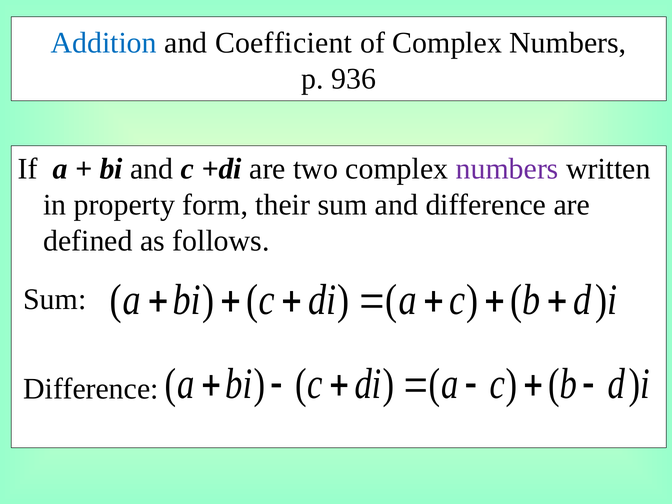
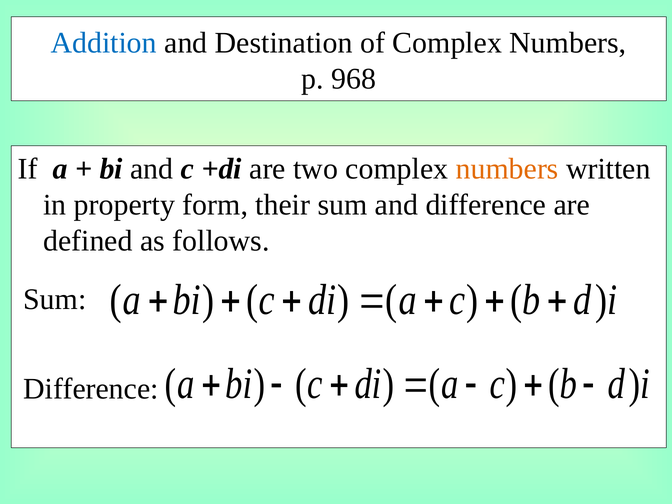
Coefficient: Coefficient -> Destination
936: 936 -> 968
numbers at (507, 169) colour: purple -> orange
